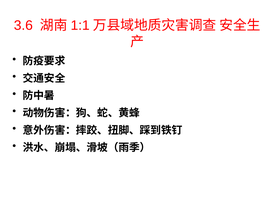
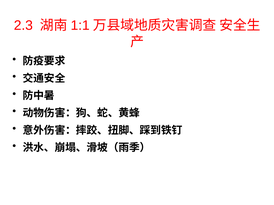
3.6: 3.6 -> 2.3
